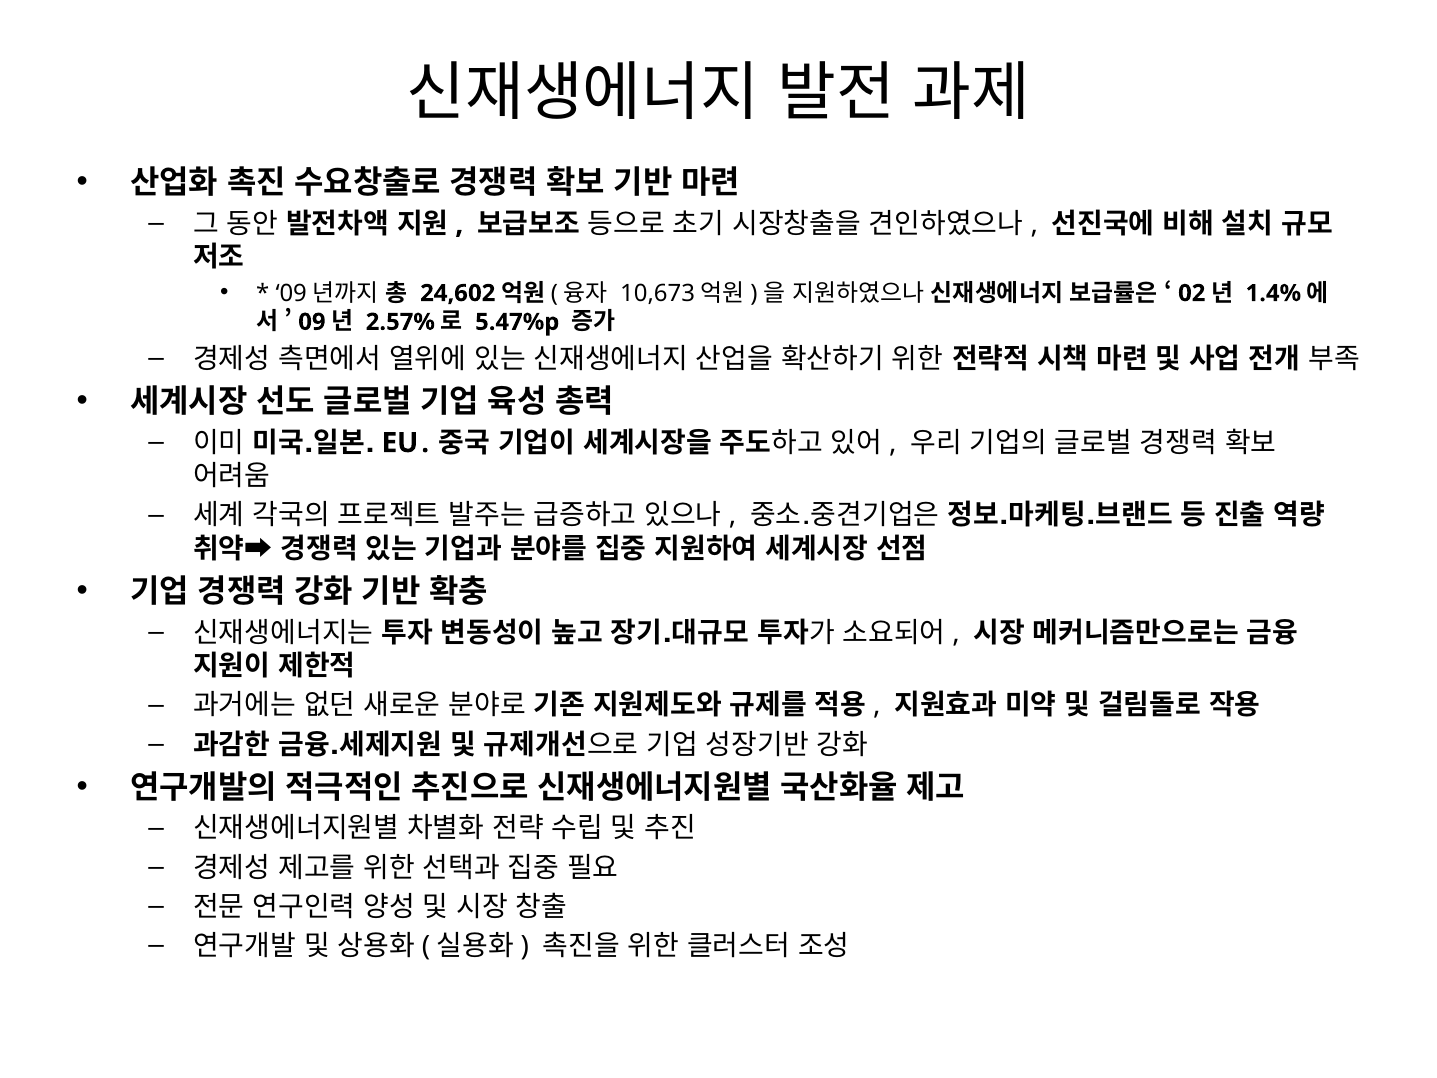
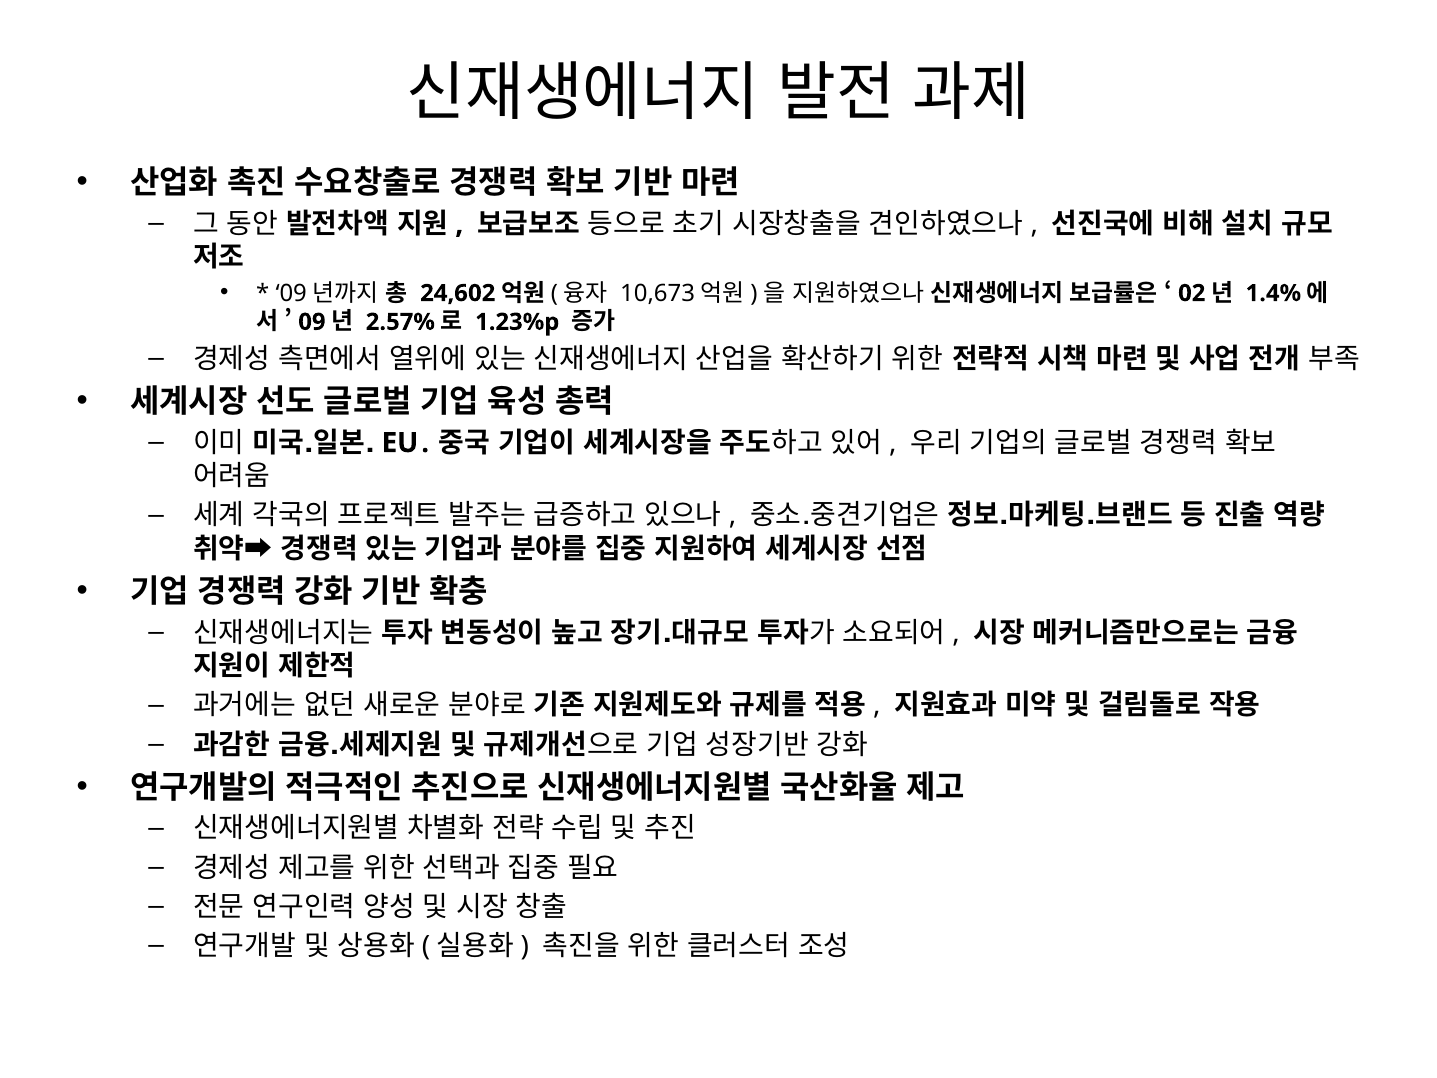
5.47%p: 5.47%p -> 1.23%p
